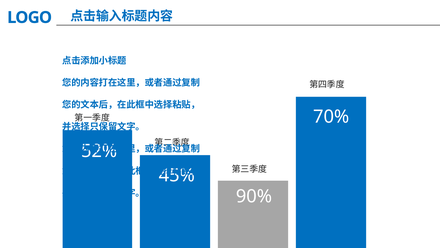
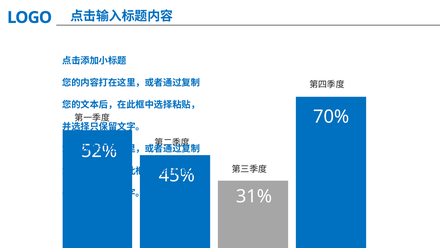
90%: 90% -> 31%
